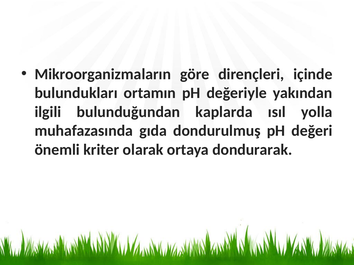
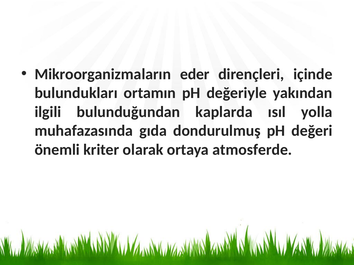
göre: göre -> eder
dondurarak: dondurarak -> atmosferde
